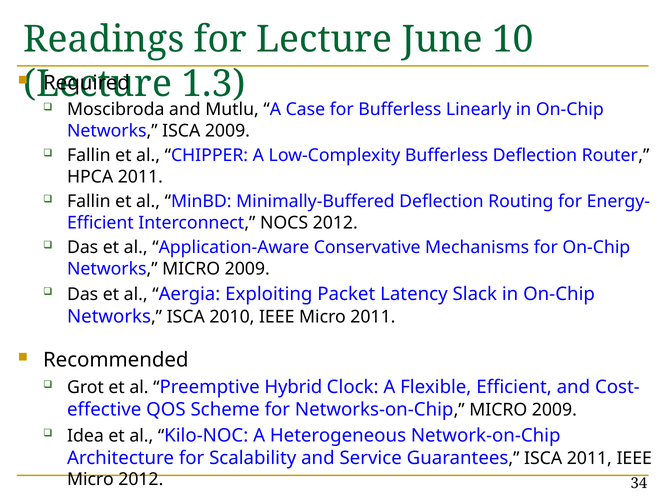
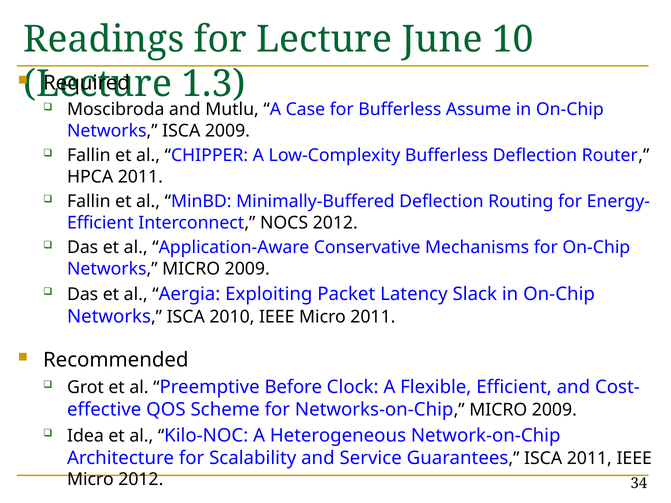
Linearly: Linearly -> Assume
Hybrid: Hybrid -> Before
